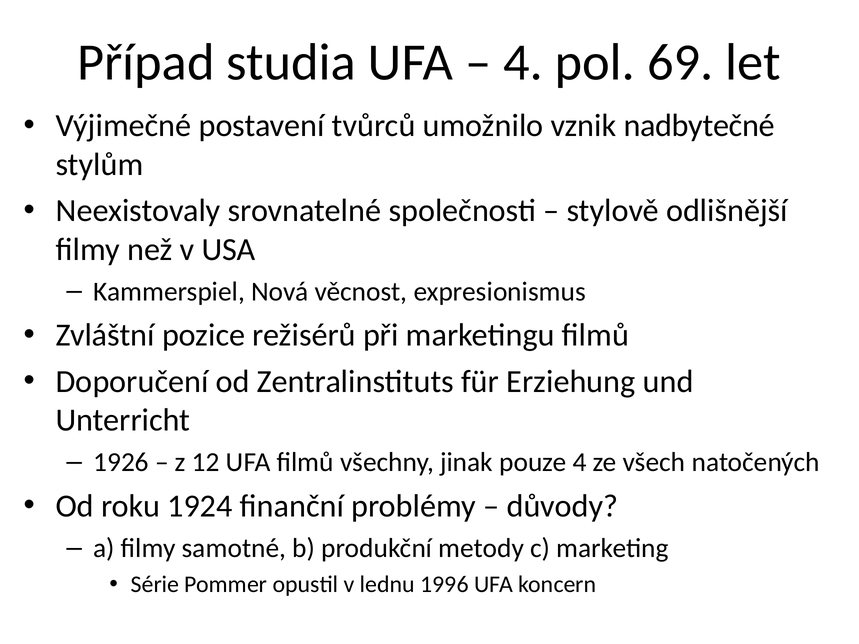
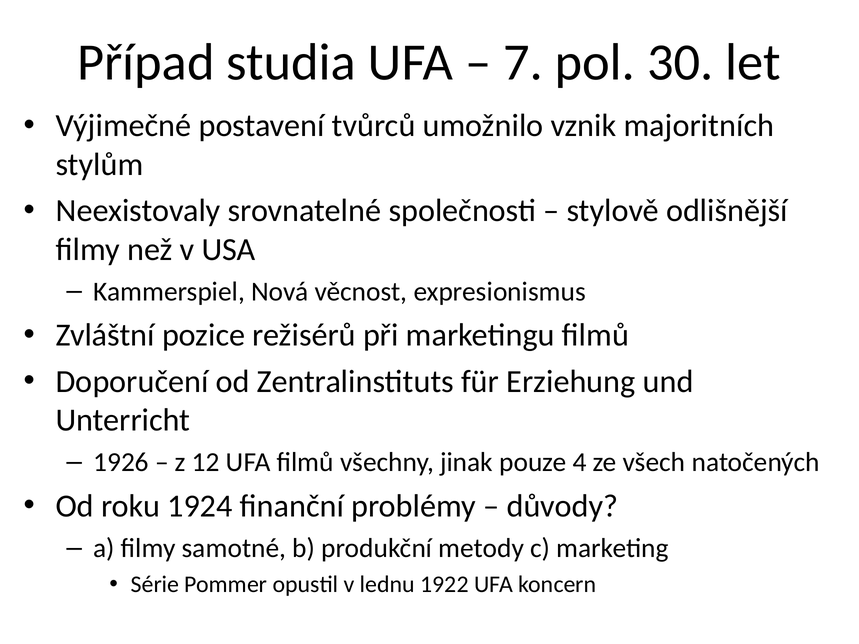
4 at (523, 62): 4 -> 7
69: 69 -> 30
nadbytečné: nadbytečné -> majoritních
1996: 1996 -> 1922
